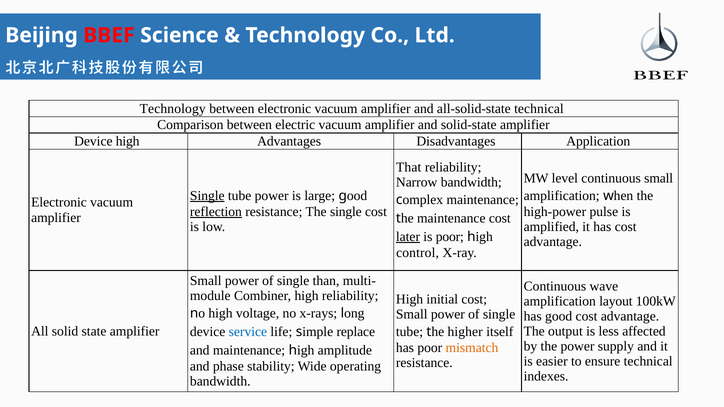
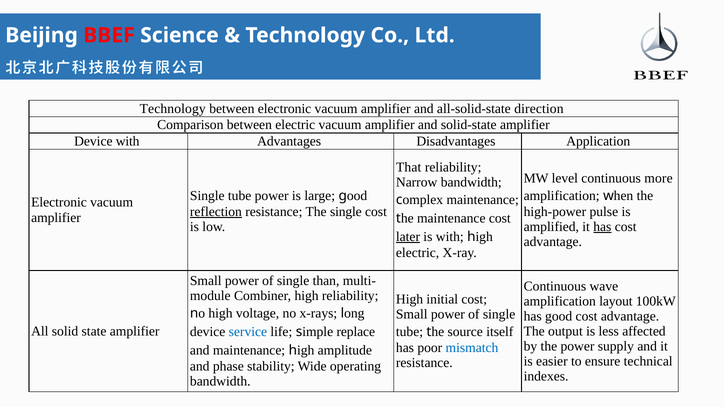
all-solid-state technical: technical -> direction
Device high: high -> with
continuous small: small -> more
Single at (207, 196) underline: present -> none
has at (602, 227) underline: none -> present
is poor: poor -> with
control at (418, 253): control -> electric
higher: higher -> source
mismatch colour: orange -> blue
